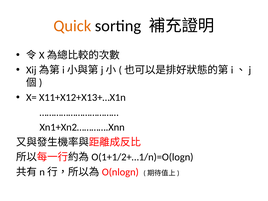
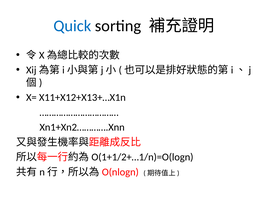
Quick colour: orange -> blue
